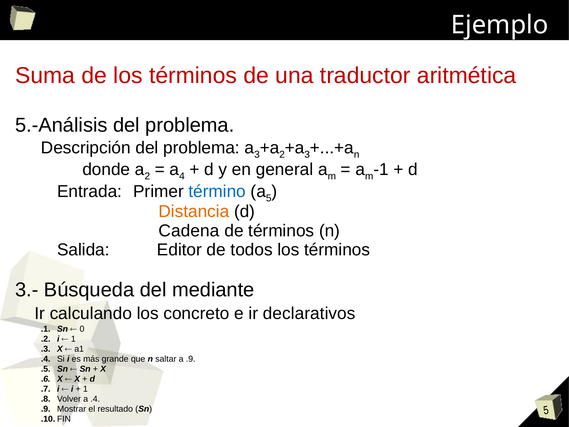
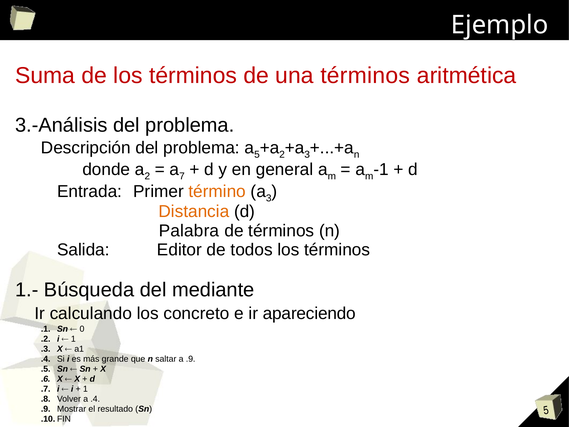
una traductor: traductor -> términos
5.-Análisis: 5.-Análisis -> 3.-Análisis
a 3: 3 -> 5
4: 4 -> 7
término colour: blue -> orange
a 5: 5 -> 3
Cadena: Cadena -> Palabra
3.-: 3.- -> 1.-
declarativos: declarativos -> apareciendo
